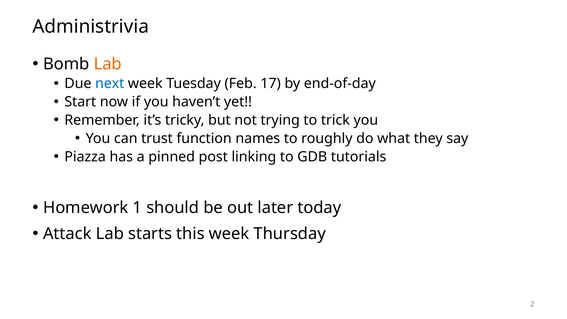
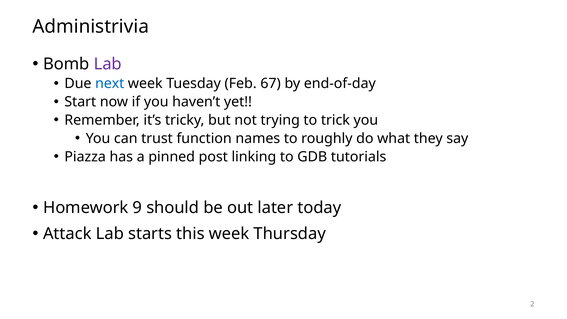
Lab at (108, 64) colour: orange -> purple
17: 17 -> 67
1: 1 -> 9
